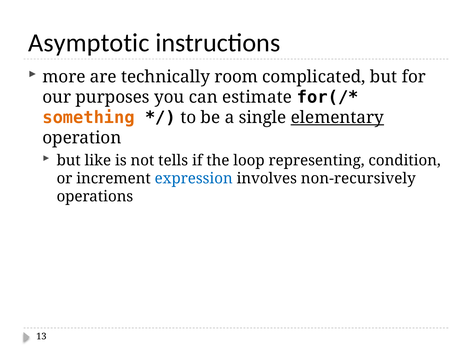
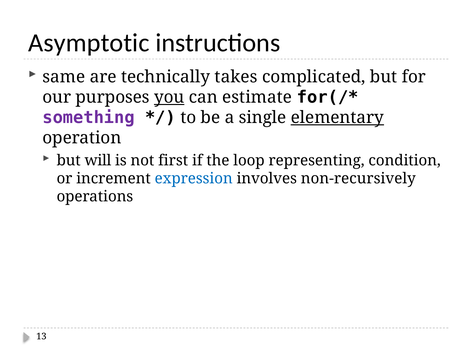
more: more -> same
room: room -> takes
you underline: none -> present
something colour: orange -> purple
like: like -> will
tells: tells -> first
